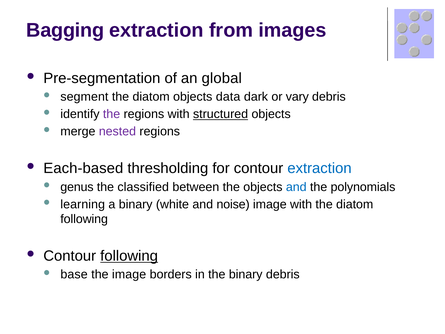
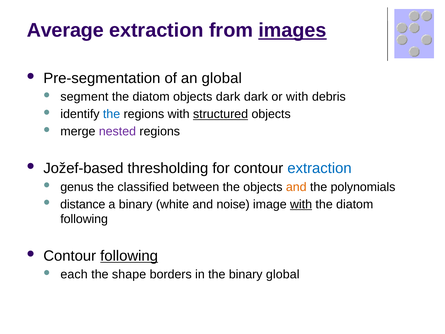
Bagging: Bagging -> Average
images underline: none -> present
objects data: data -> dark
or vary: vary -> with
the at (112, 114) colour: purple -> blue
Each-based: Each-based -> Jožef-based
and at (296, 187) colour: blue -> orange
learning: learning -> distance
with at (301, 204) underline: none -> present
base: base -> each
the image: image -> shape
binary debris: debris -> global
